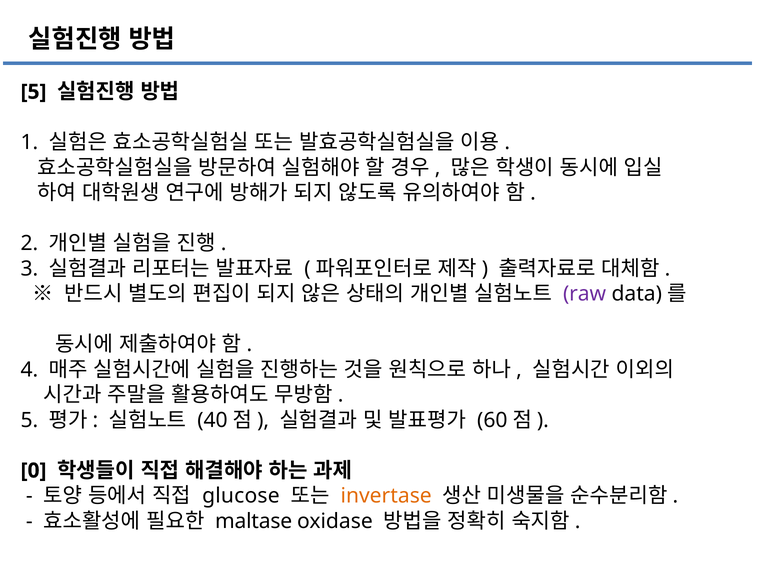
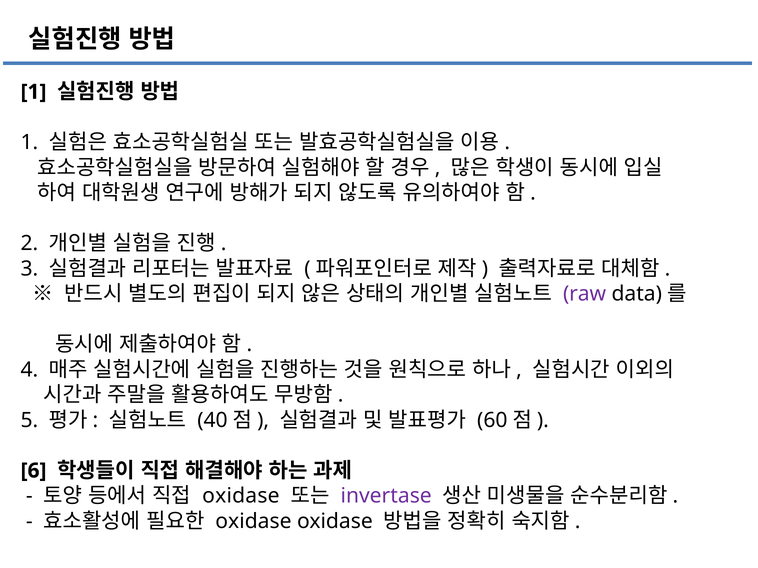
5 at (34, 92): 5 -> 1
0: 0 -> 6
glucose at (241, 496): glucose -> oxidase
invertase colour: orange -> purple
maltase at (254, 522): maltase -> oxidase
